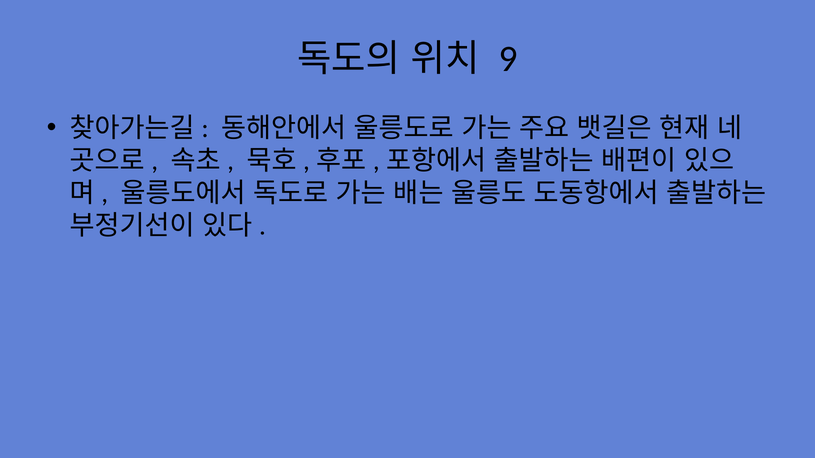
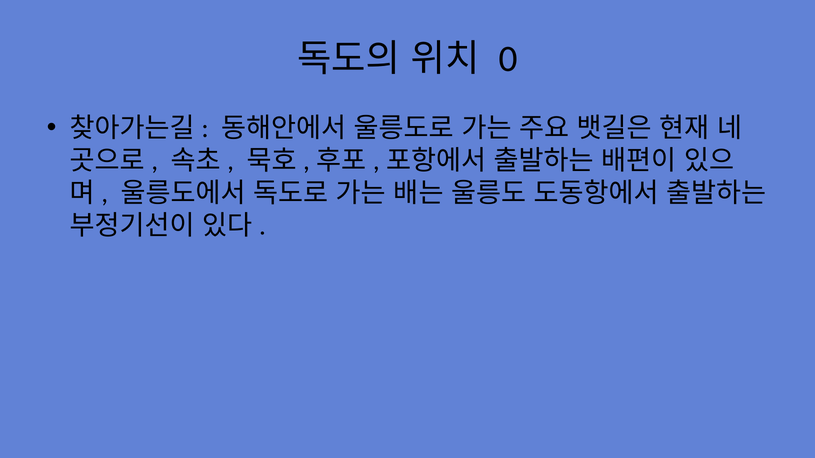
9: 9 -> 0
